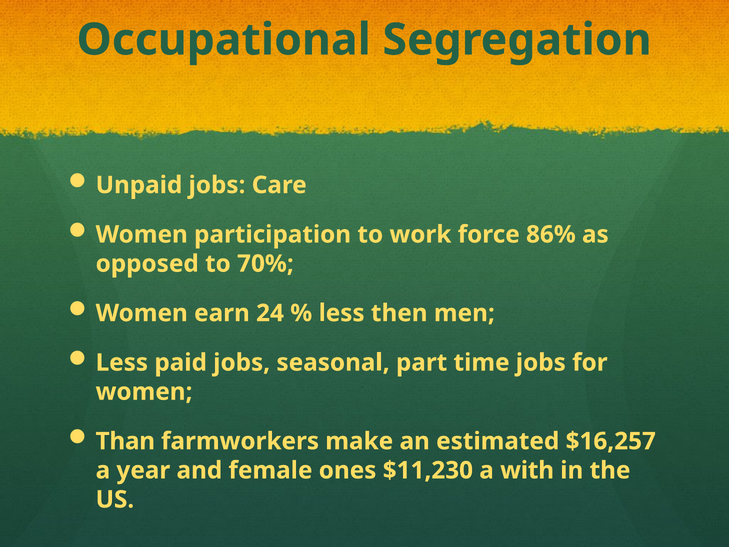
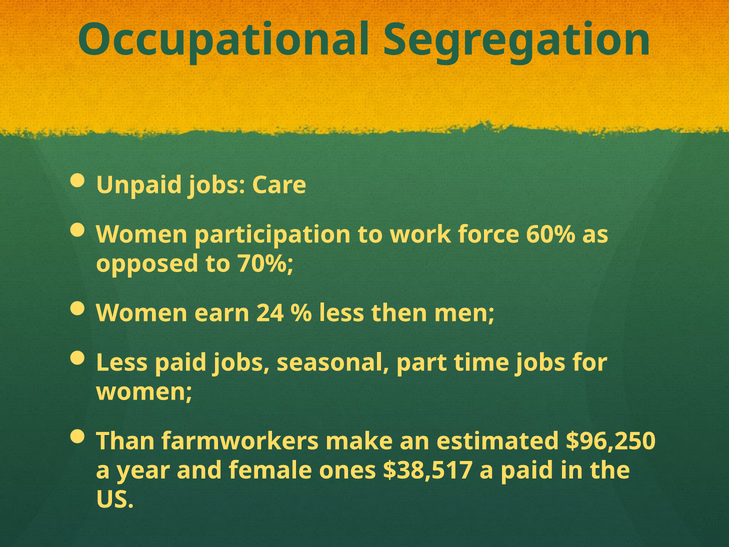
86%: 86% -> 60%
$16,257: $16,257 -> $96,250
$11,230: $11,230 -> $38,517
a with: with -> paid
